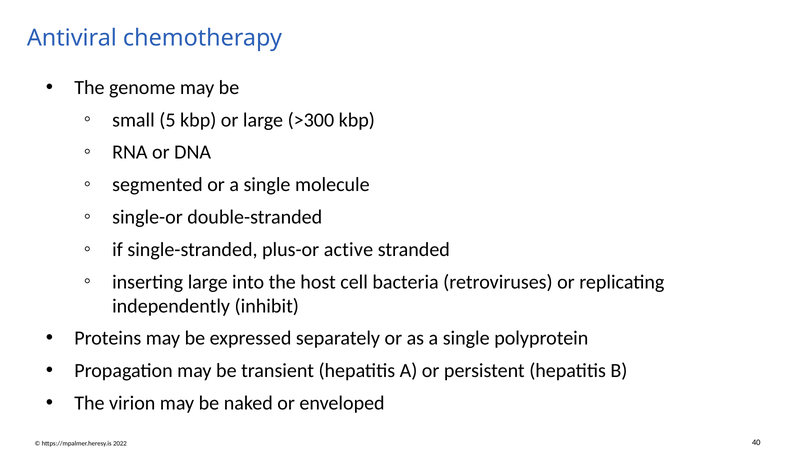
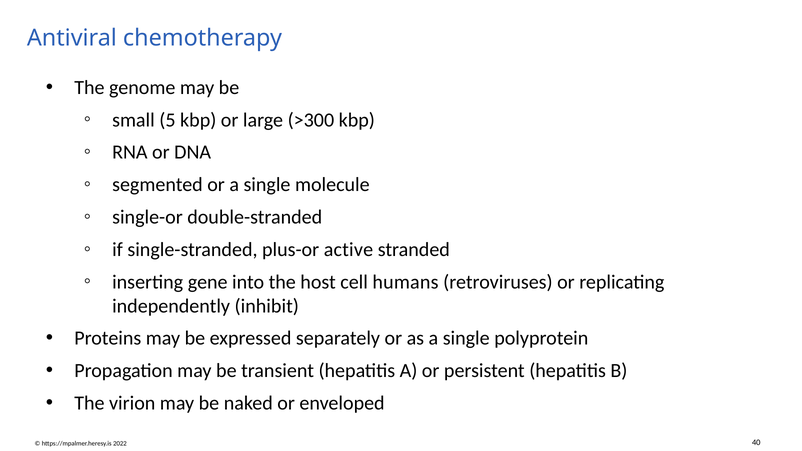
inserting large: large -> gene
bacteria: bacteria -> humans
